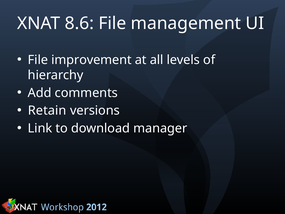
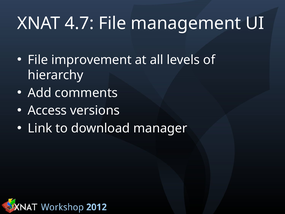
8.6: 8.6 -> 4.7
Retain: Retain -> Access
